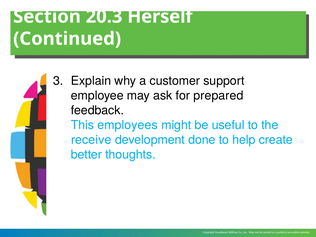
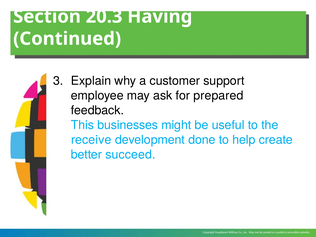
Herself: Herself -> Having
employees: employees -> businesses
thoughts: thoughts -> succeed
